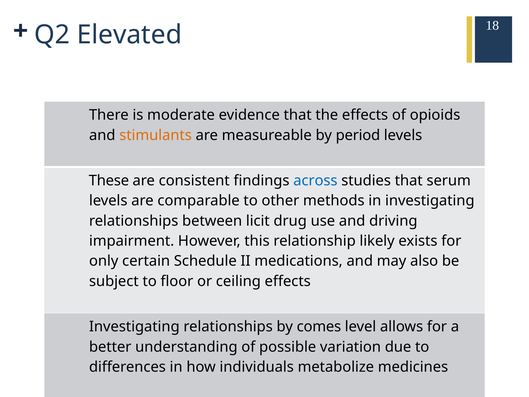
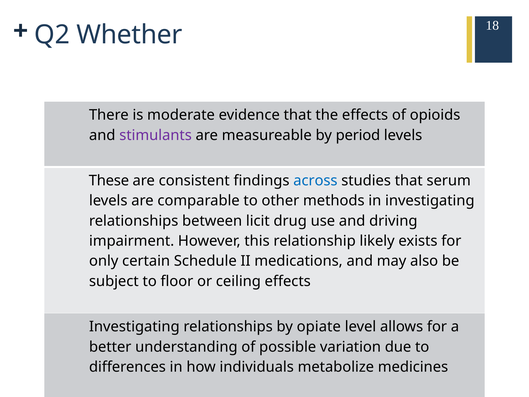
Elevated: Elevated -> Whether
stimulants colour: orange -> purple
comes: comes -> opiate
